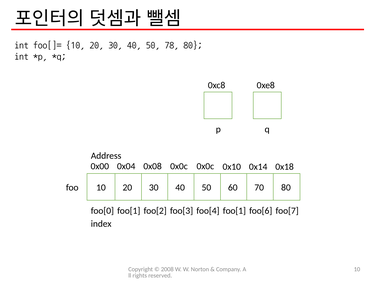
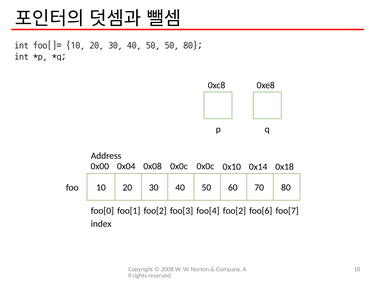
50 78: 78 -> 50
foo[4 foo[1: foo[1 -> foo[2
